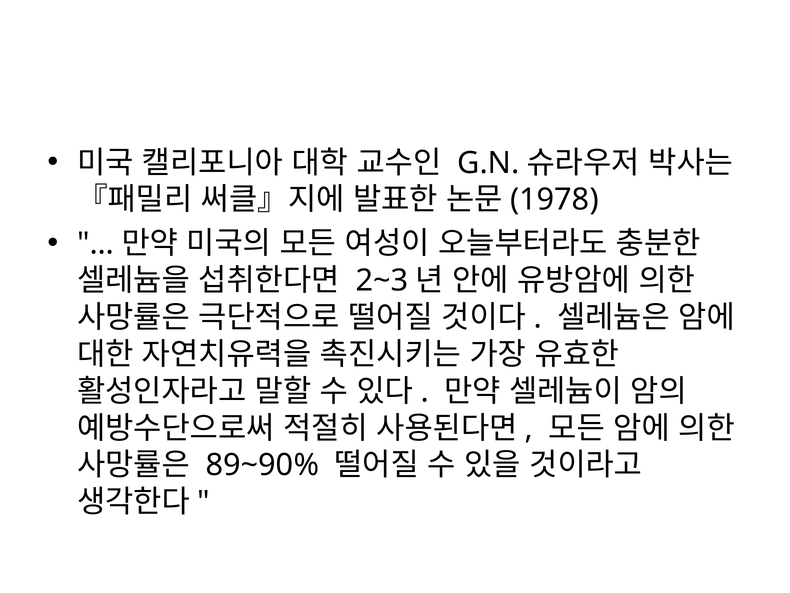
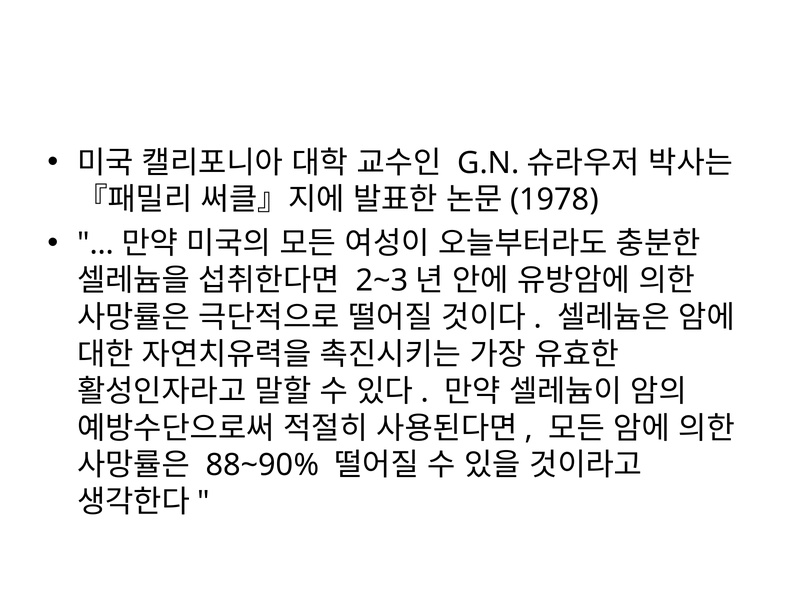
89~90%: 89~90% -> 88~90%
